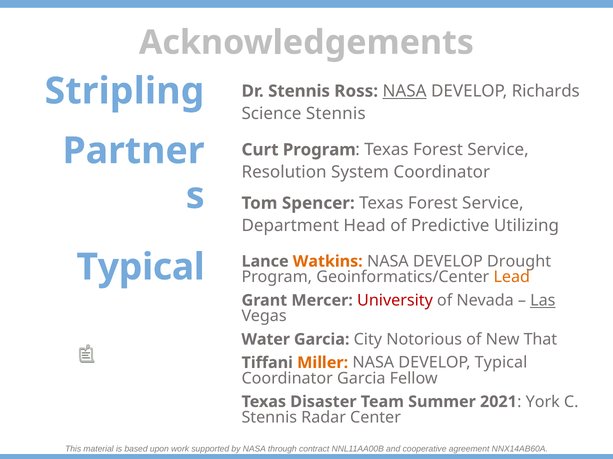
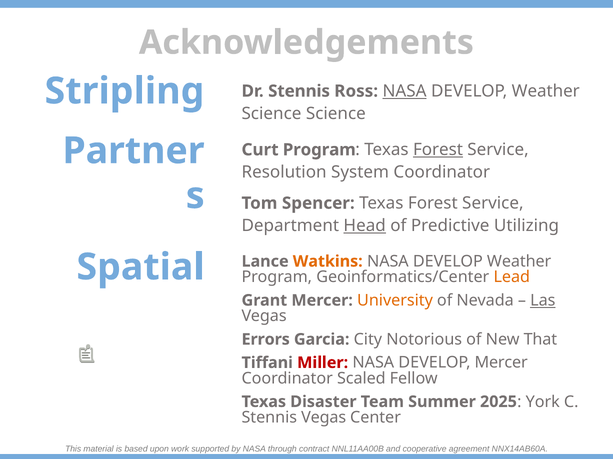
Richards at (546, 91): Richards -> Weather
Science Stennis: Stennis -> Science
Forest at (438, 150) underline: none -> present
Head underline: none -> present
Drought at (519, 262): Drought -> Weather
Typical at (141, 267): Typical -> Spatial
University colour: red -> orange
Water: Water -> Errors
Miller colour: orange -> red
DEVELOP Typical: Typical -> Mercer
Coordinator Garcia: Garcia -> Scaled
2021: 2021 -> 2025
Stennis Radar: Radar -> Vegas
